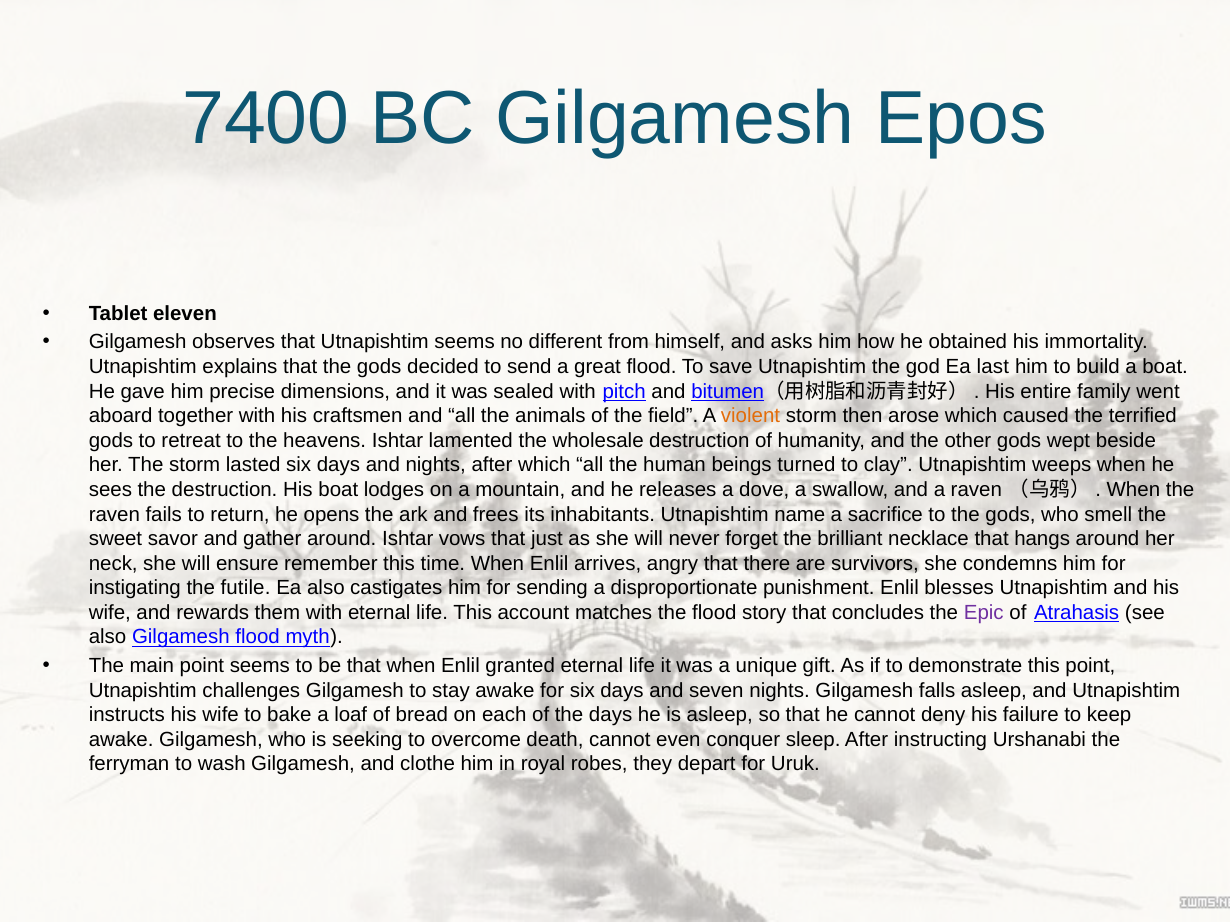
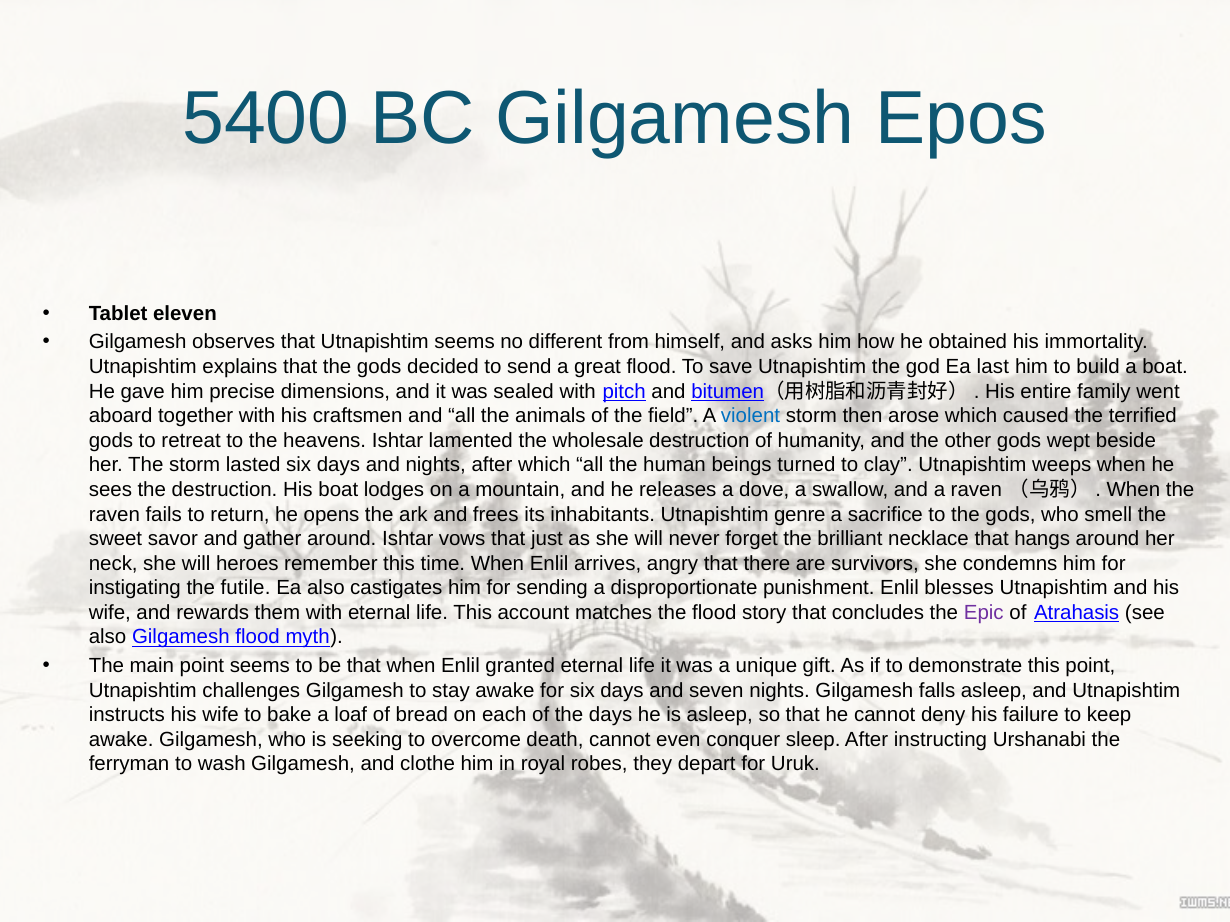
7400: 7400 -> 5400
violent colour: orange -> blue
name: name -> genre
ensure: ensure -> heroes
